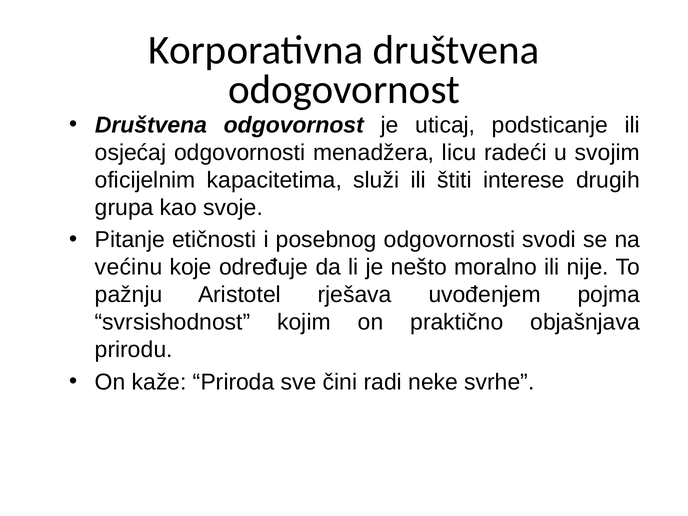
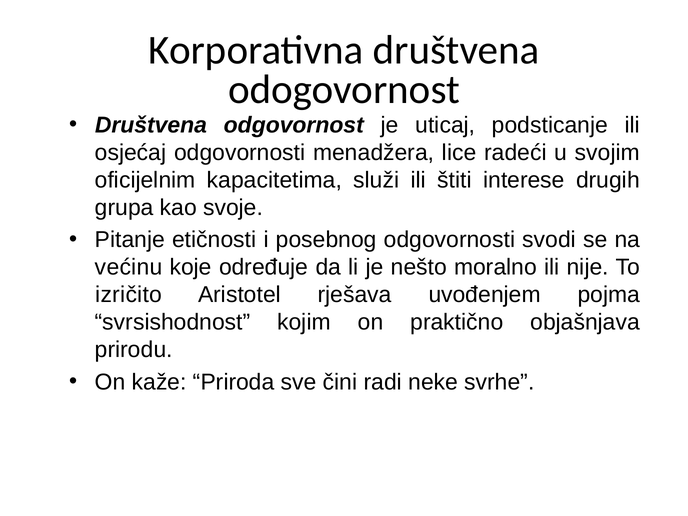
licu: licu -> lice
pažnju: pažnju -> izričito
